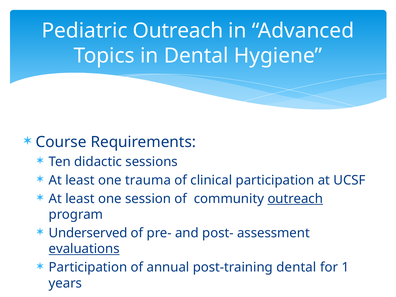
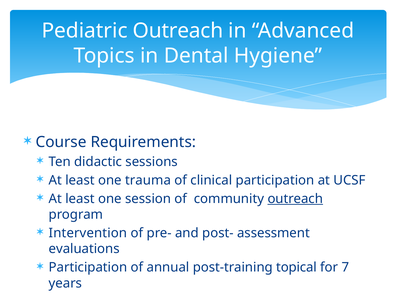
Underserved: Underserved -> Intervention
evaluations underline: present -> none
post-training dental: dental -> topical
1: 1 -> 7
